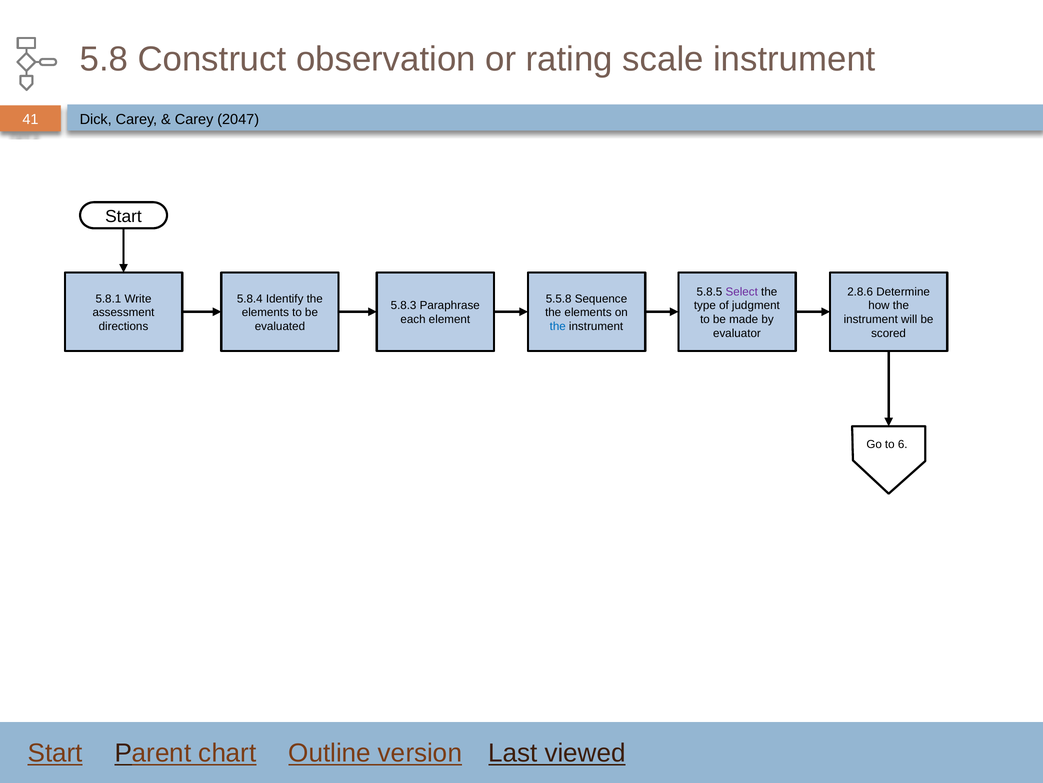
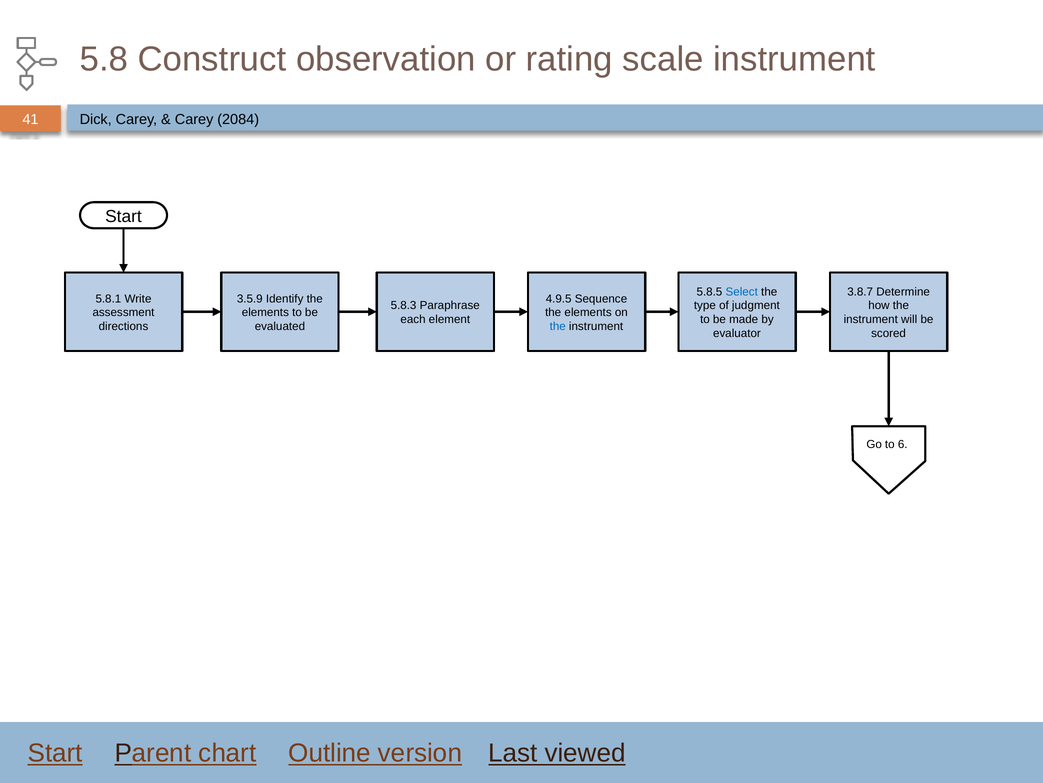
2047: 2047 -> 2084
Select colour: purple -> blue
2.8.6: 2.8.6 -> 3.8.7
5.8.4: 5.8.4 -> 3.5.9
5.5.8: 5.5.8 -> 4.9.5
